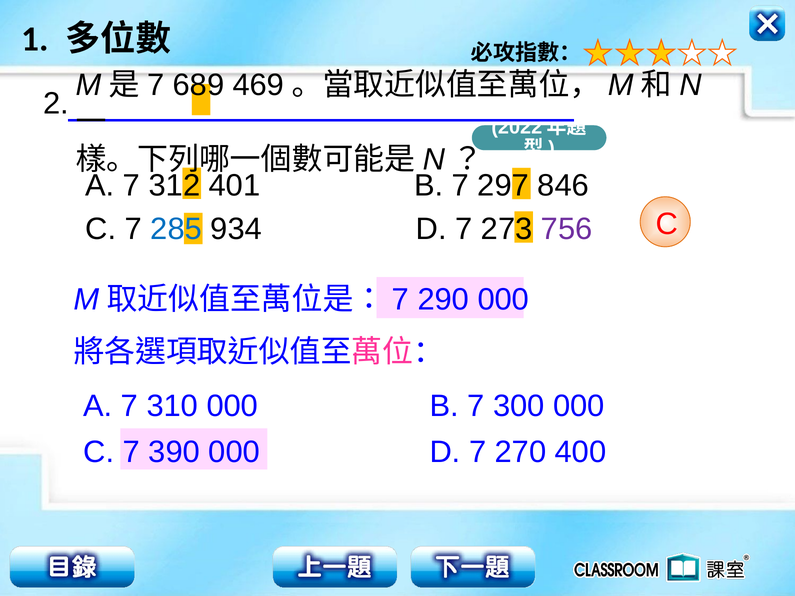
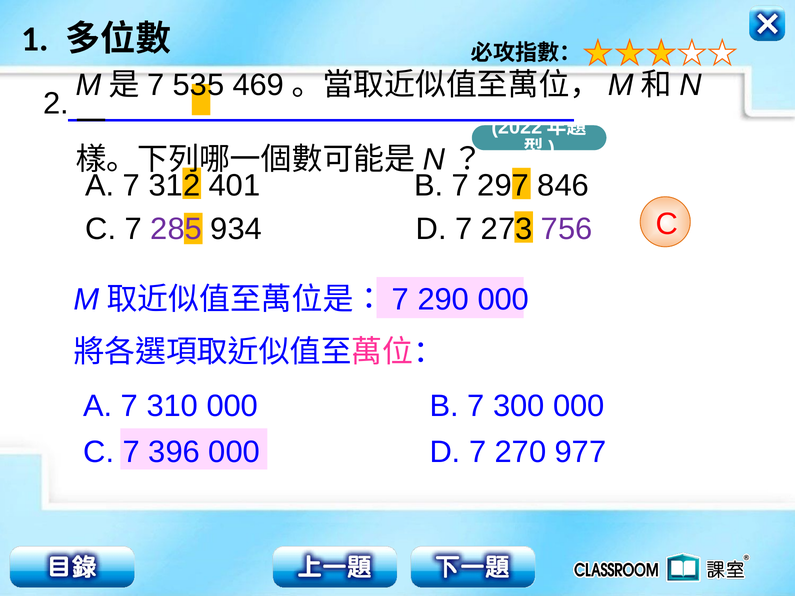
689: 689 -> 535
285 colour: blue -> purple
390: 390 -> 396
400: 400 -> 977
